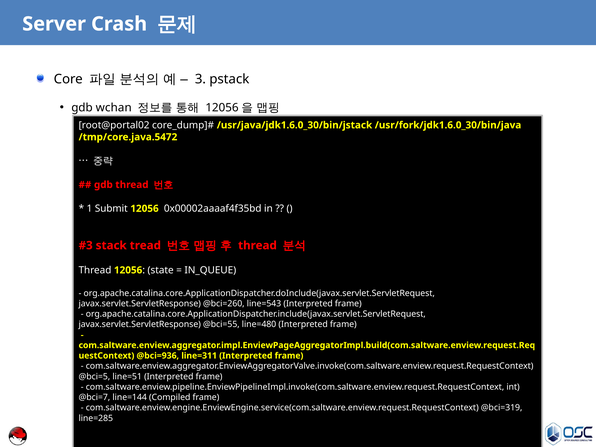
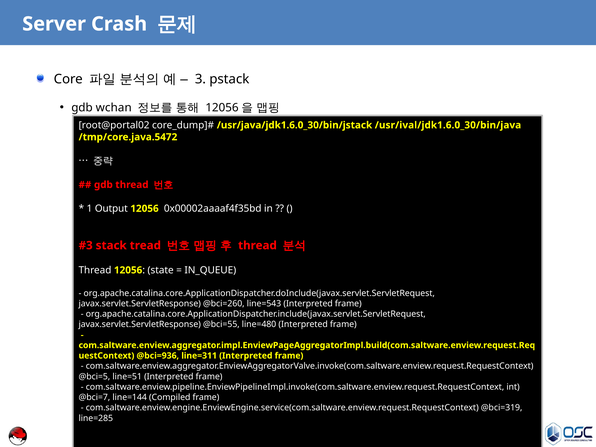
/usr/fork/jdk1.6.0_30/bin/java: /usr/fork/jdk1.6.0_30/bin/java -> /usr/ival/jdk1.6.0_30/bin/java
Submit: Submit -> Output
